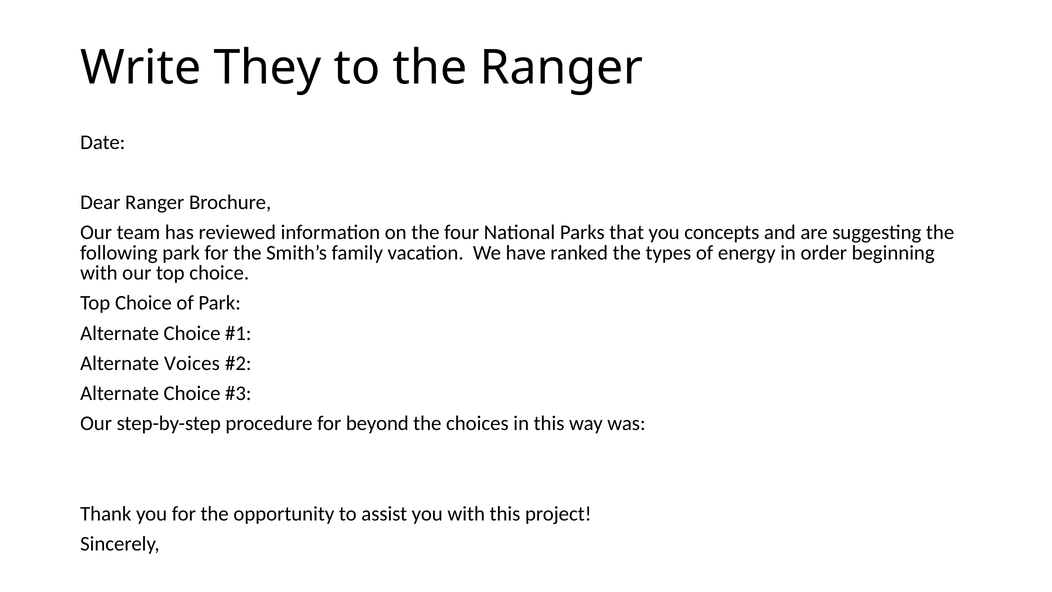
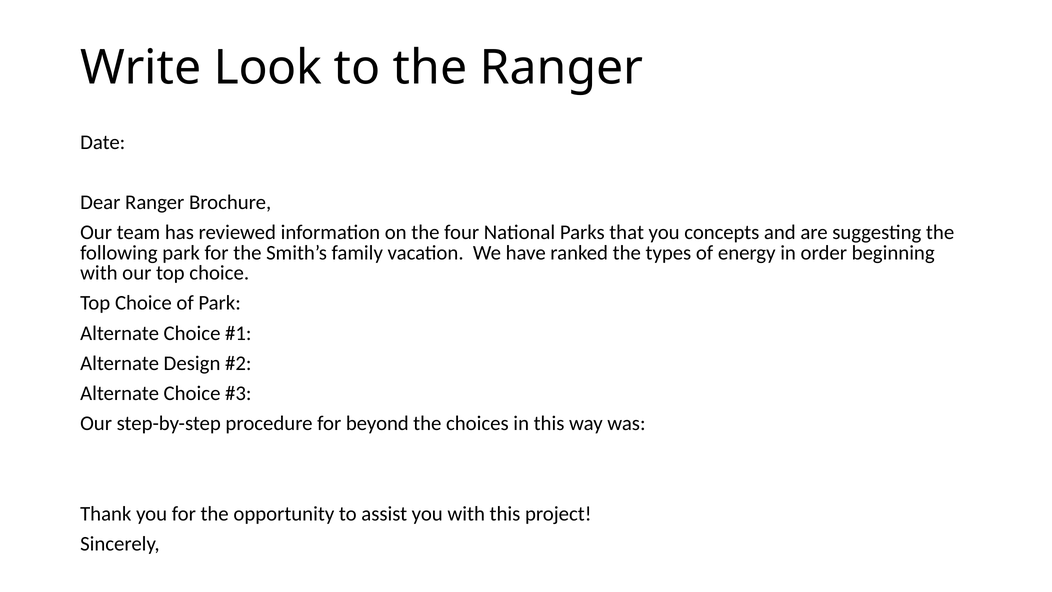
They: They -> Look
Voices: Voices -> Design
